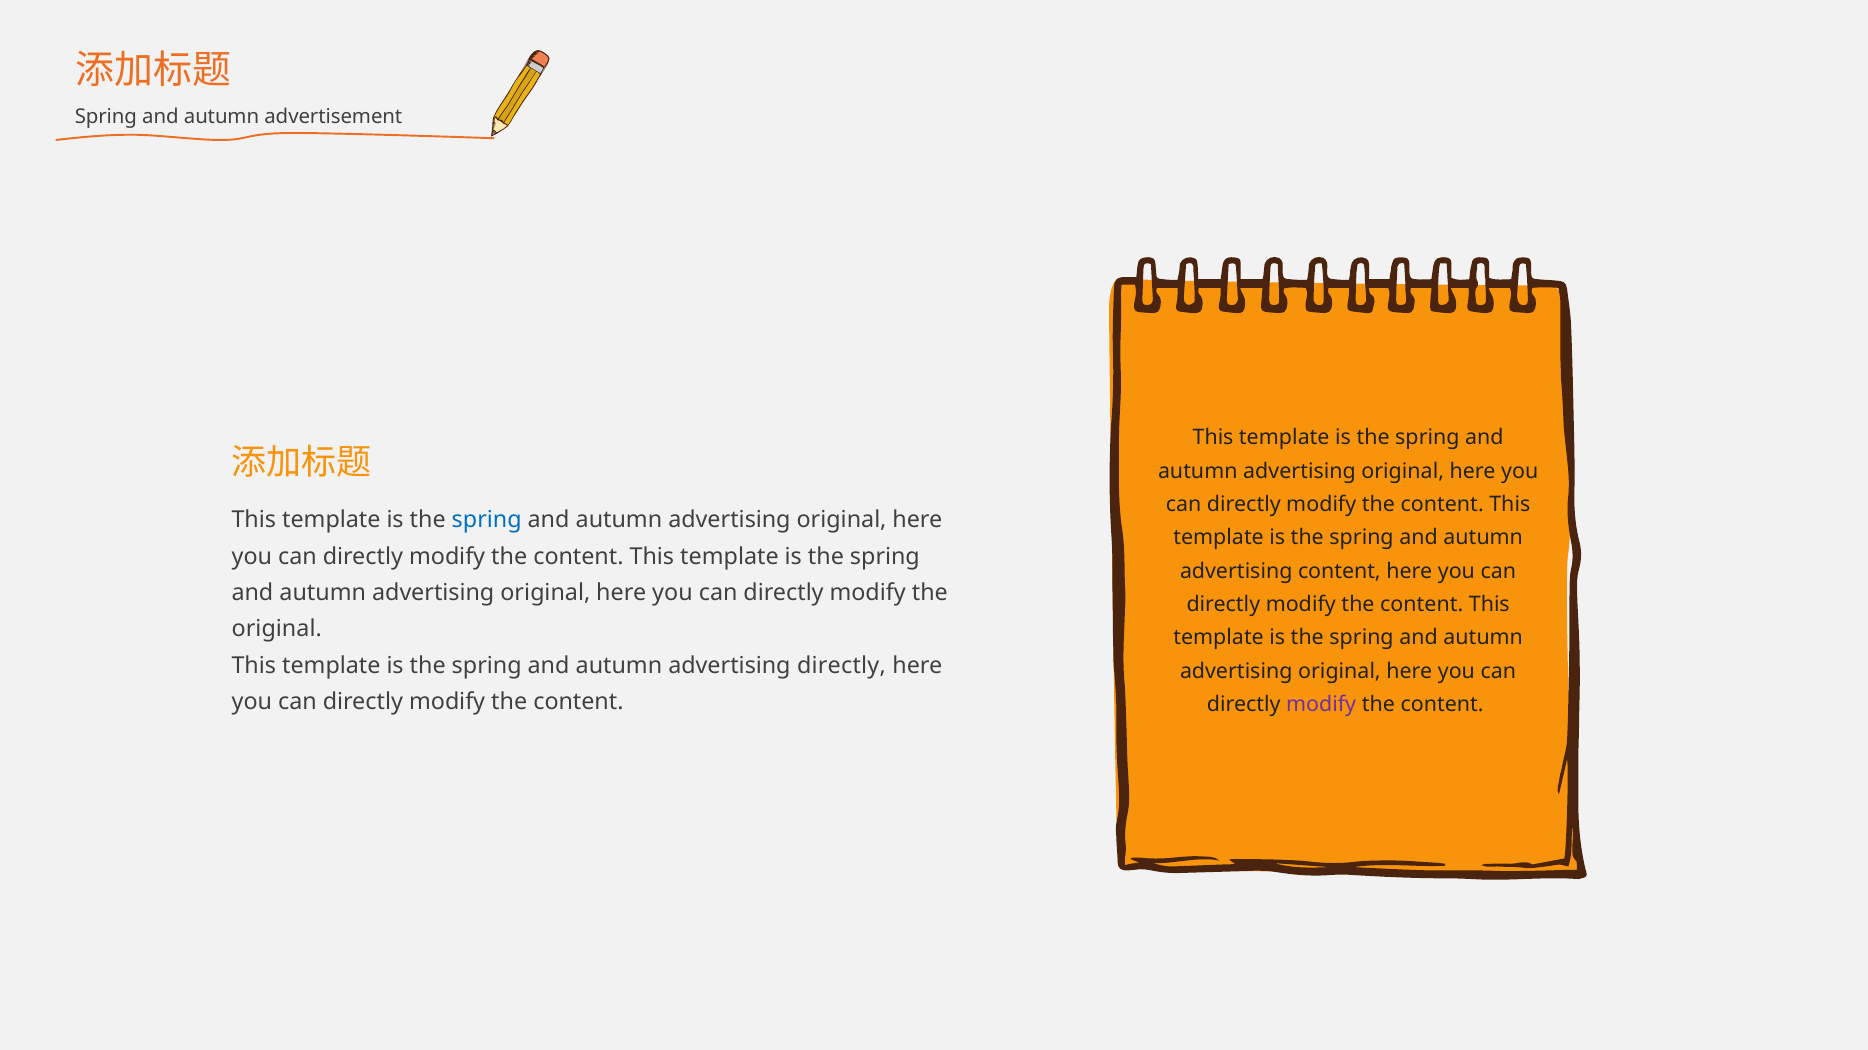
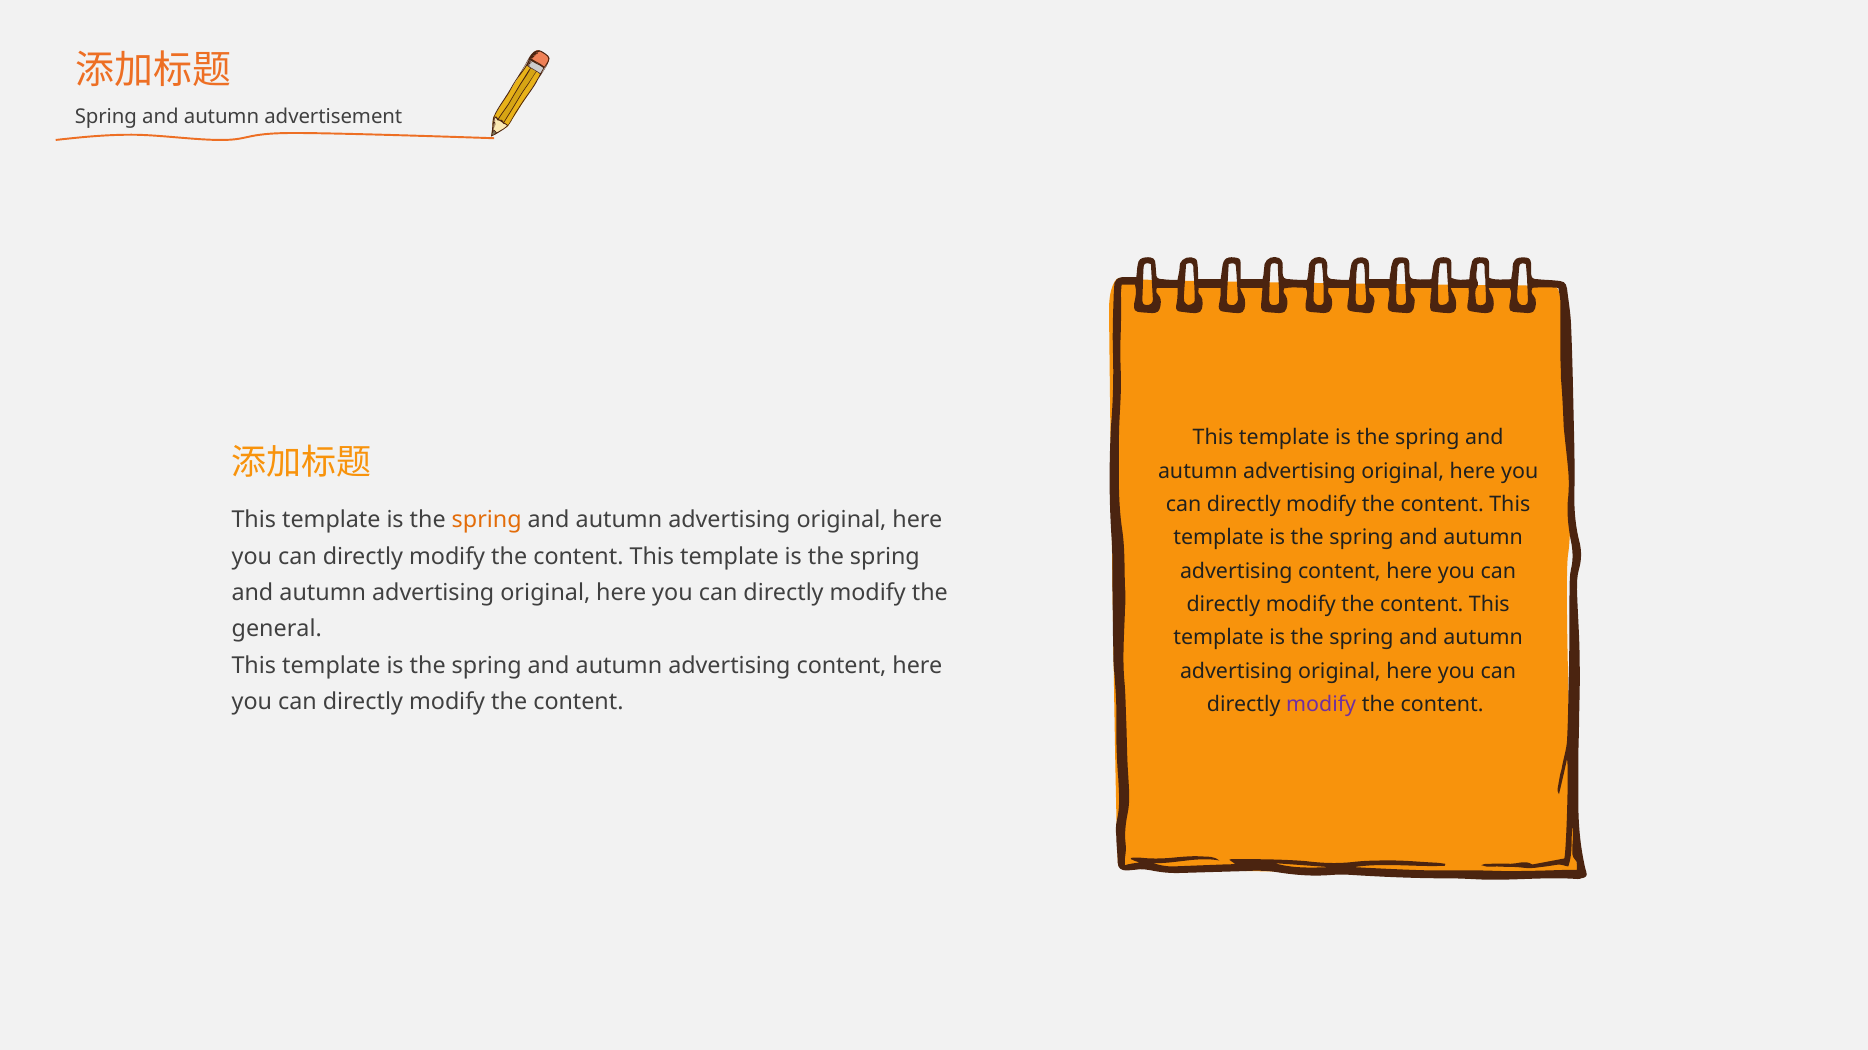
spring at (487, 520) colour: blue -> orange
original at (277, 630): original -> general
directly at (841, 666): directly -> content
